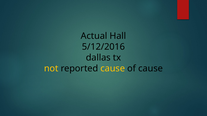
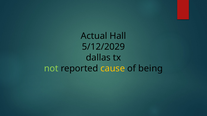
5/12/2016: 5/12/2016 -> 5/12/2029
not colour: yellow -> light green
of cause: cause -> being
